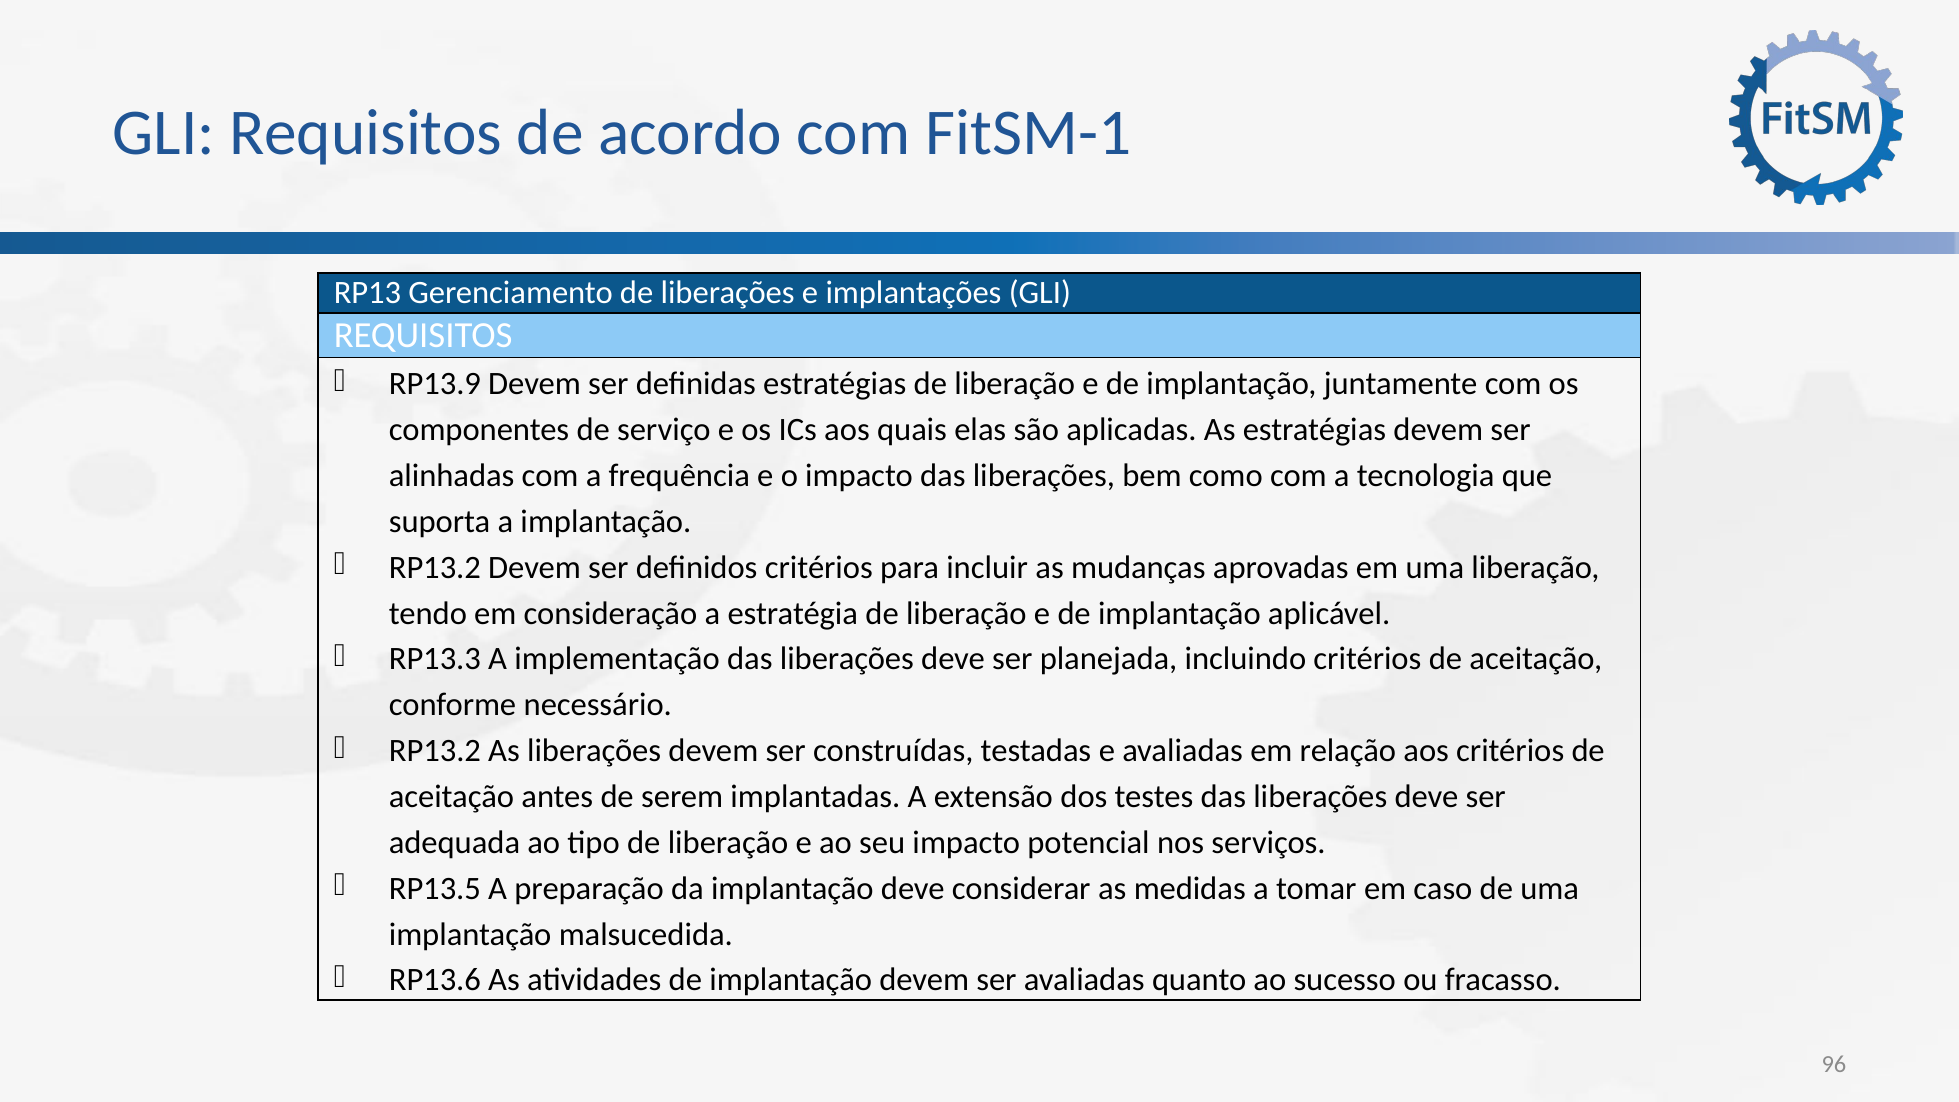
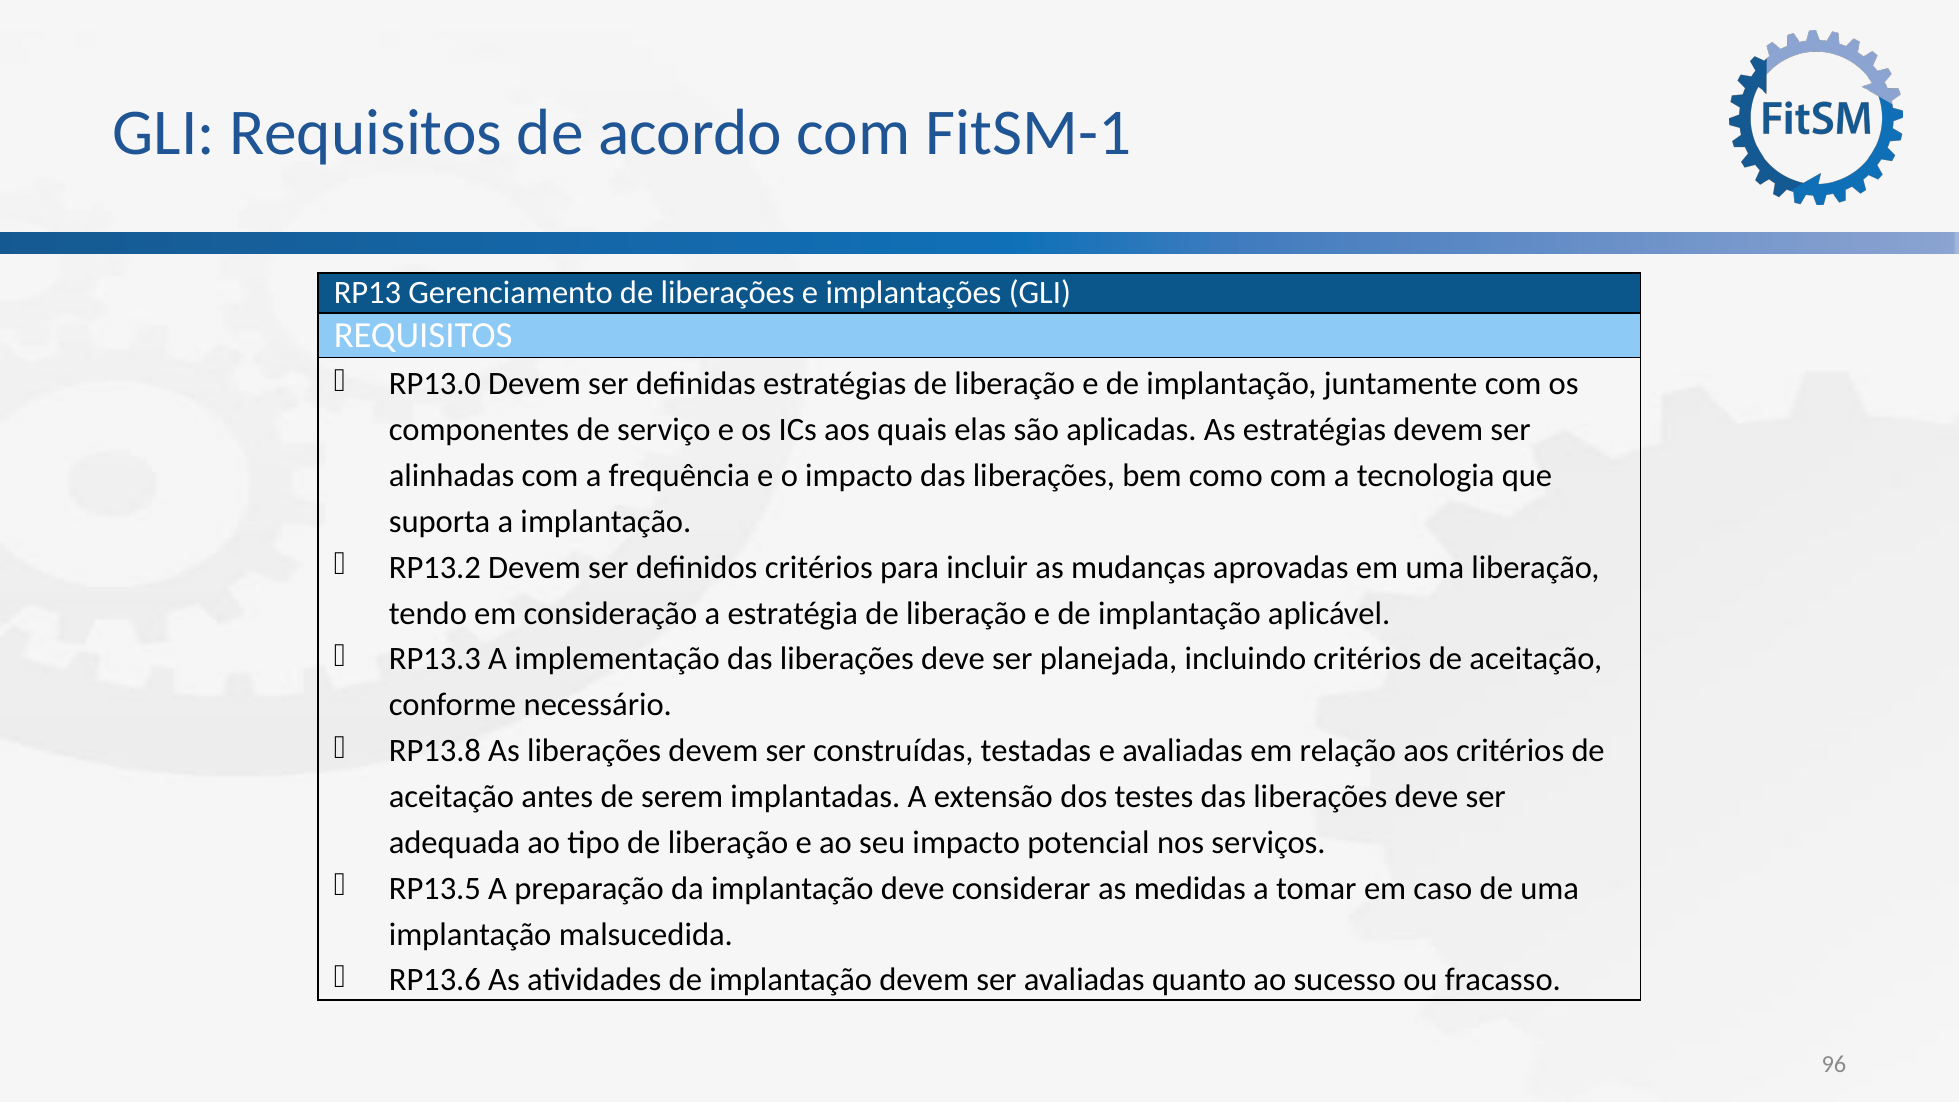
RP13.9: RP13.9 -> RP13.0
RP13.2 at (435, 751): RP13.2 -> RP13.8
